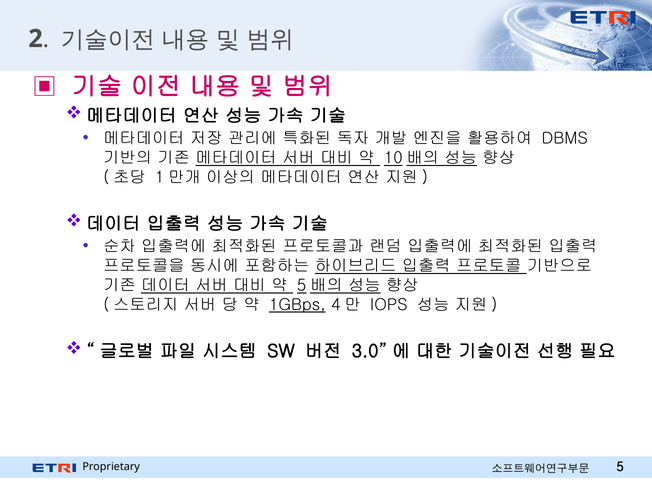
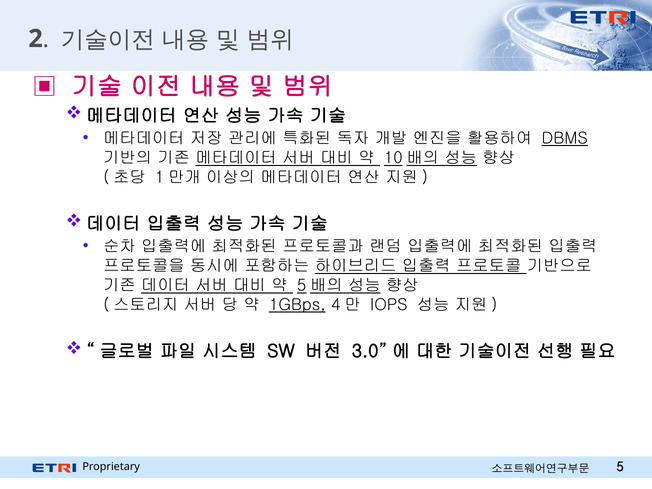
DBMS underline: none -> present
